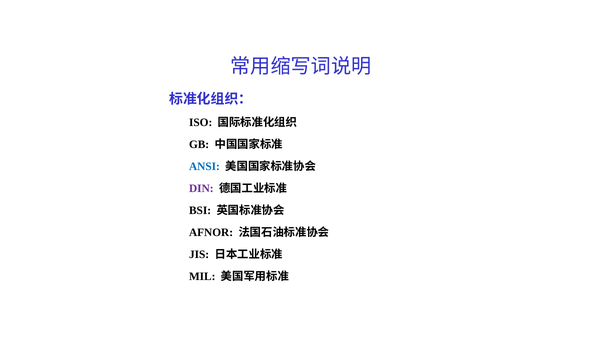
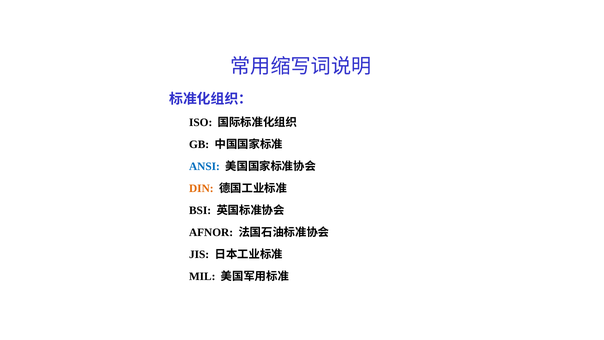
DIN colour: purple -> orange
